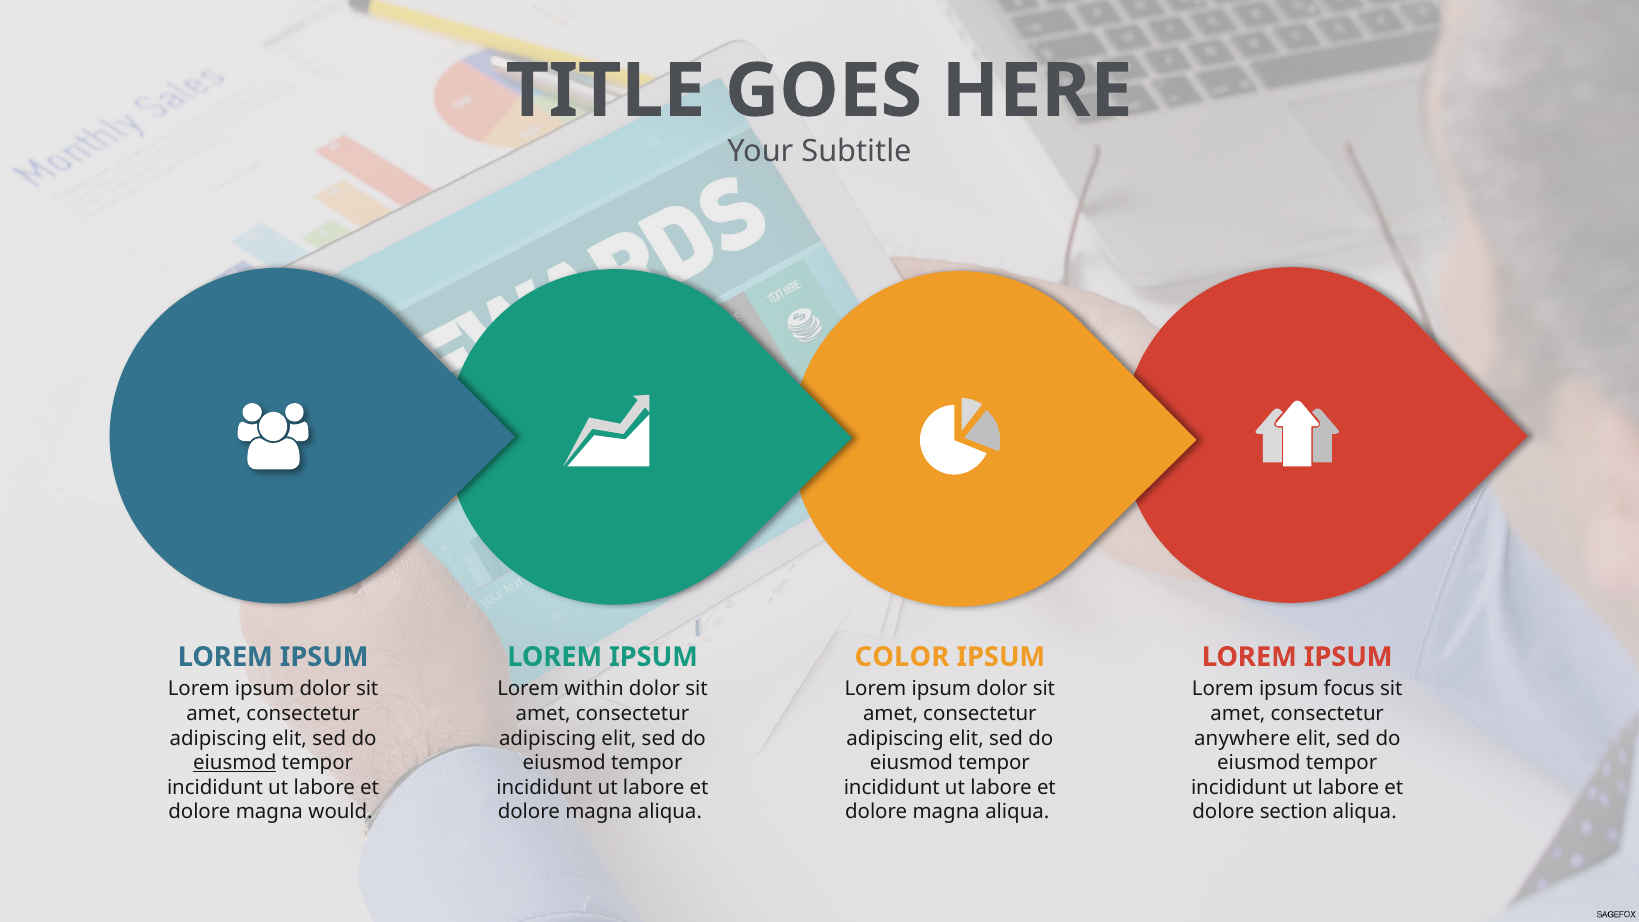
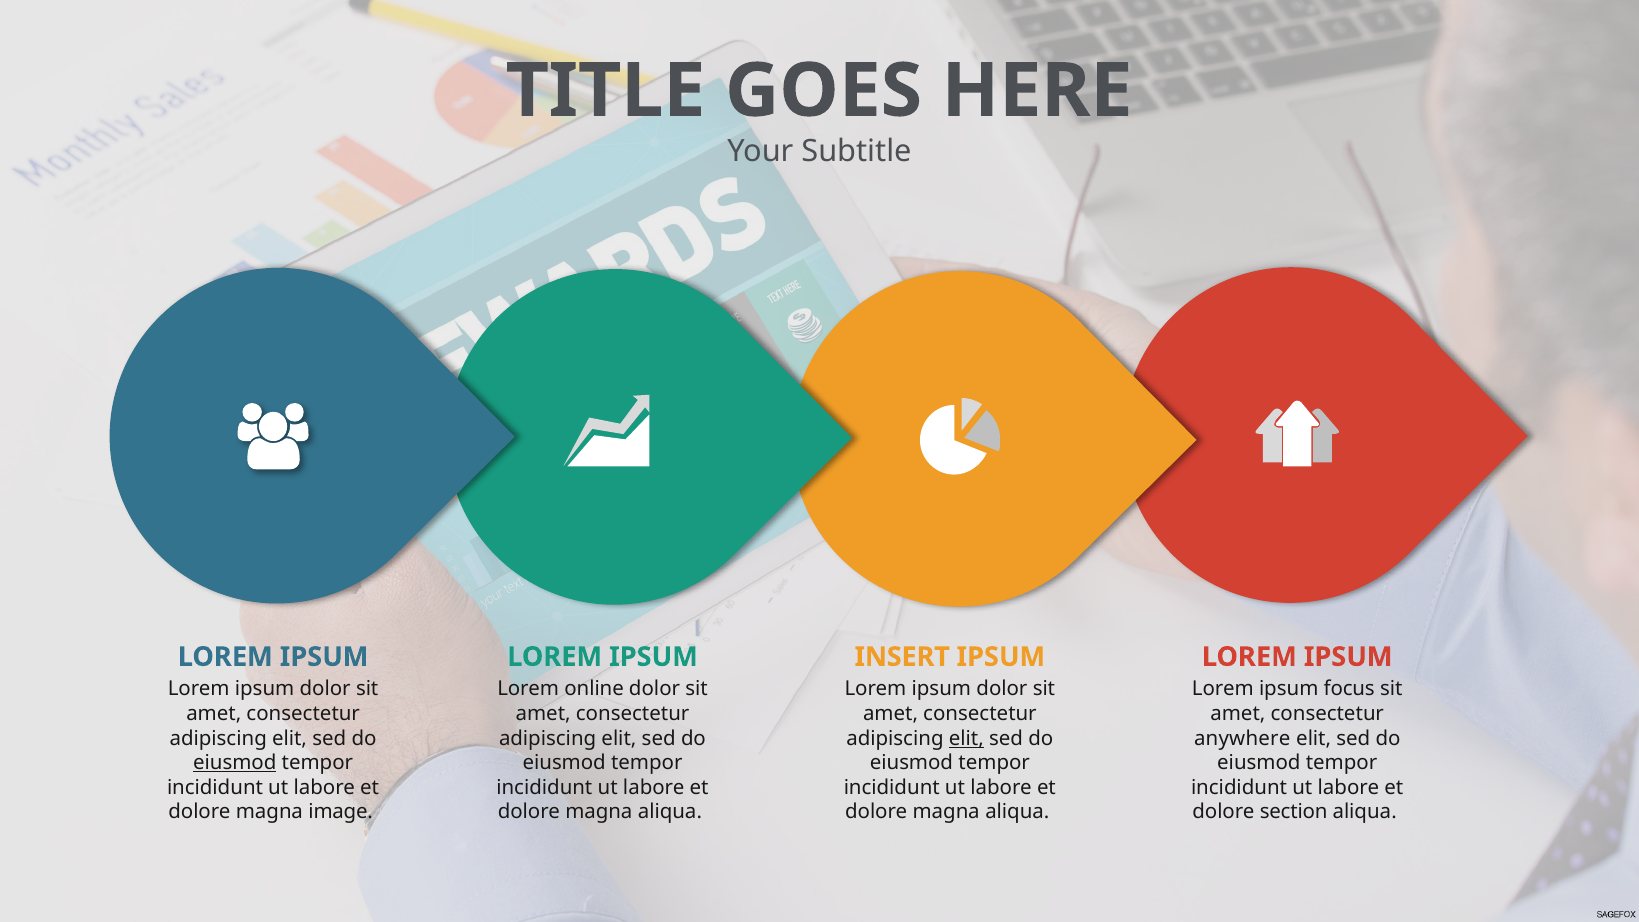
COLOR: COLOR -> INSERT
within: within -> online
elit at (966, 738) underline: none -> present
would: would -> image
